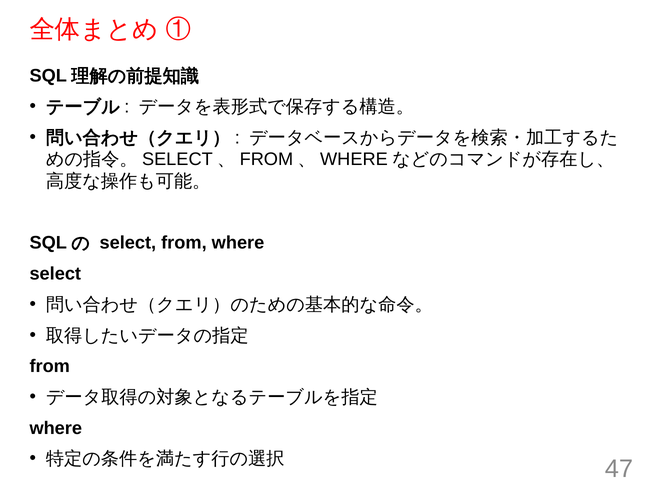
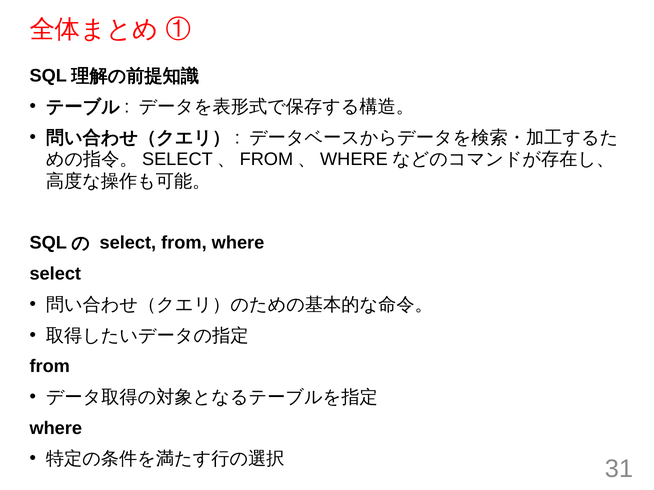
47: 47 -> 31
